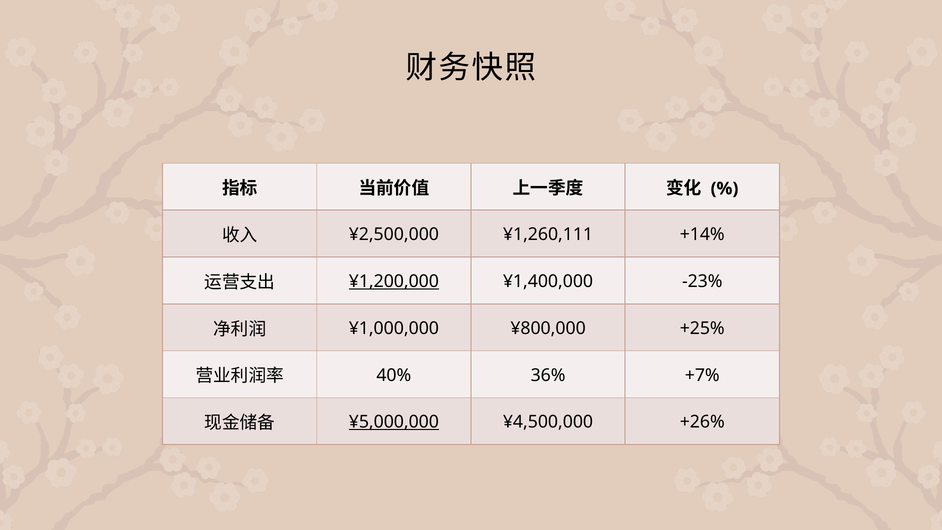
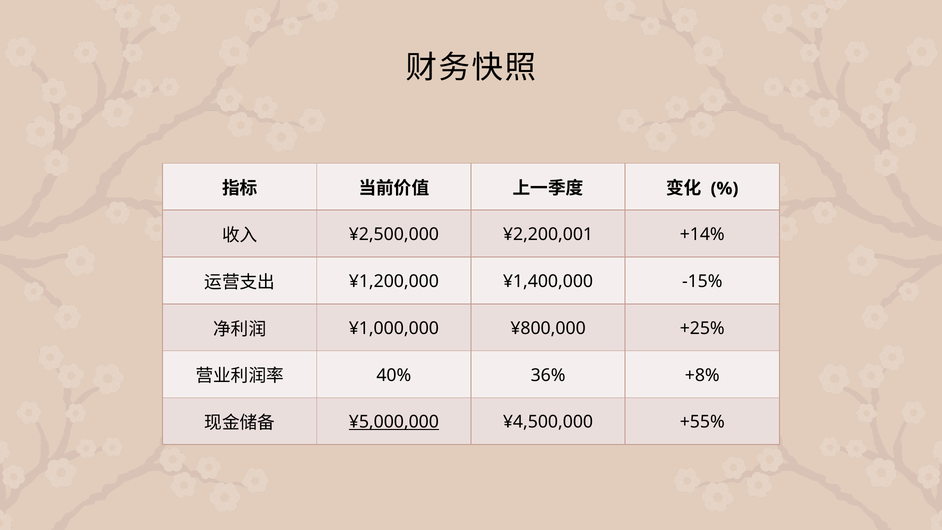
¥1,260,111: ¥1,260,111 -> ¥2,200,001
¥1,200,000 underline: present -> none
-23%: -23% -> -15%
+7%: +7% -> +8%
+26%: +26% -> +55%
